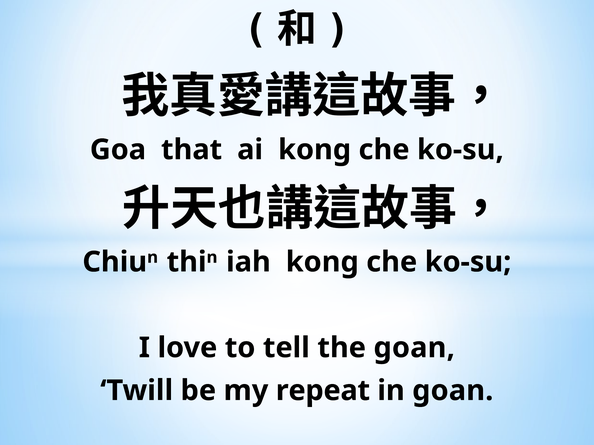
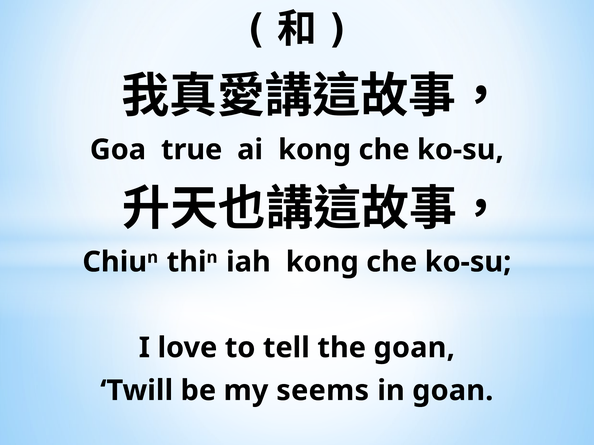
that: that -> true
repeat: repeat -> seems
